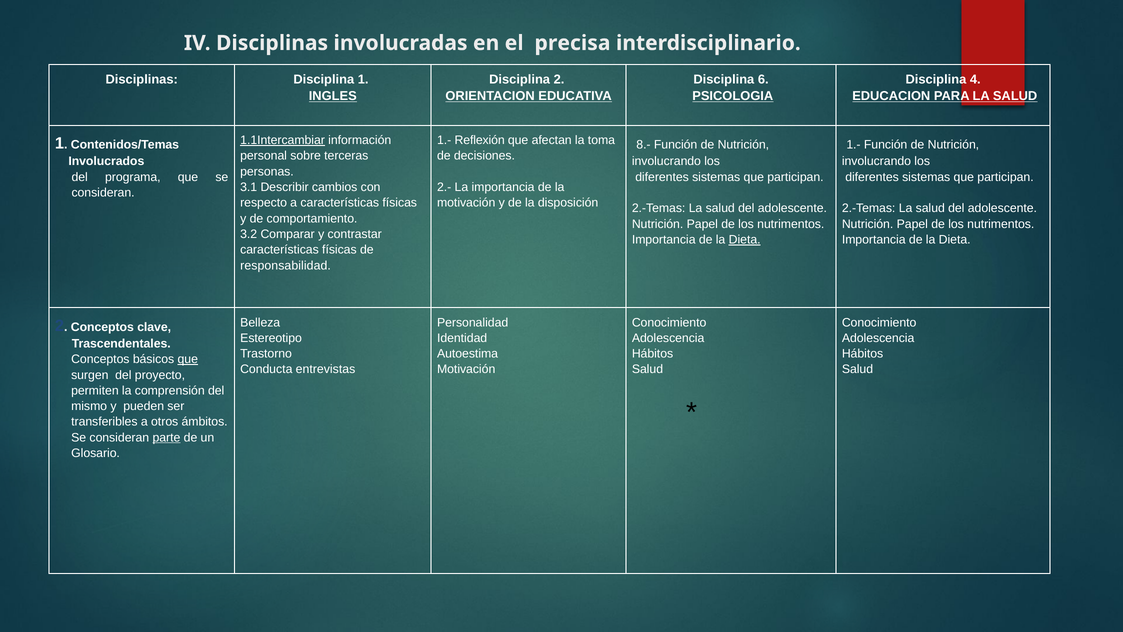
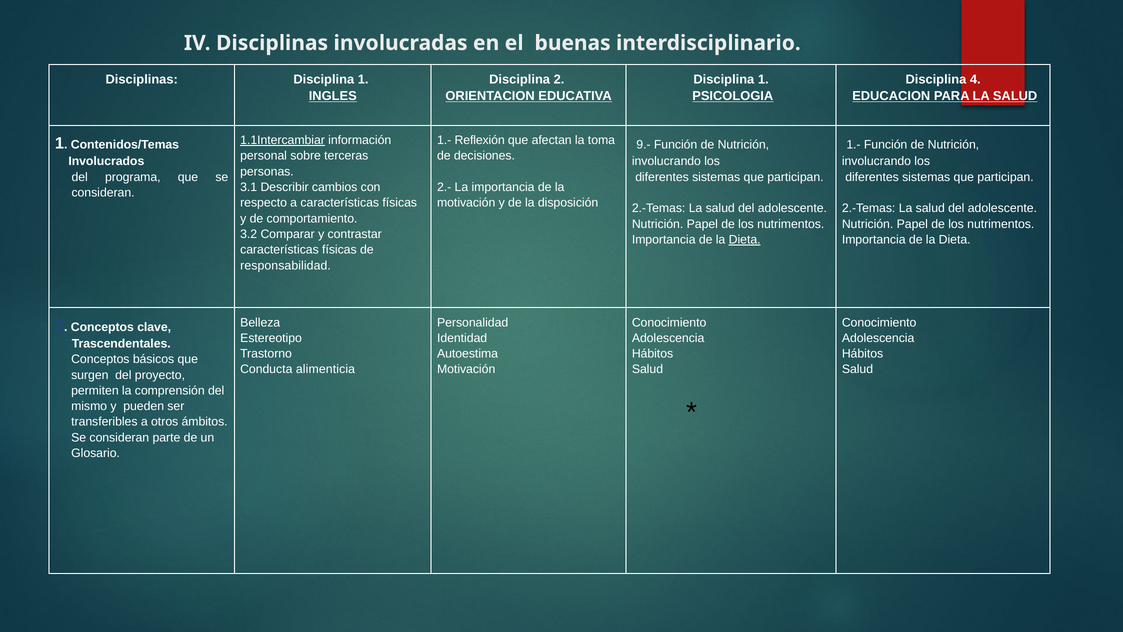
precisa: precisa -> buenas
6 at (763, 80): 6 -> 1
8.-: 8.- -> 9.-
que at (188, 359) underline: present -> none
entrevistas: entrevistas -> alimenticia
parte underline: present -> none
